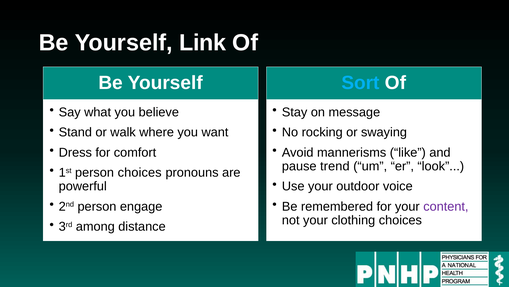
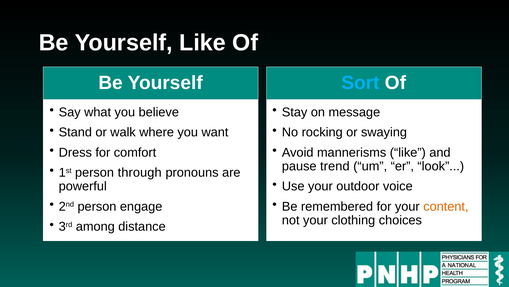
Yourself Link: Link -> Like
person choices: choices -> through
content colour: purple -> orange
